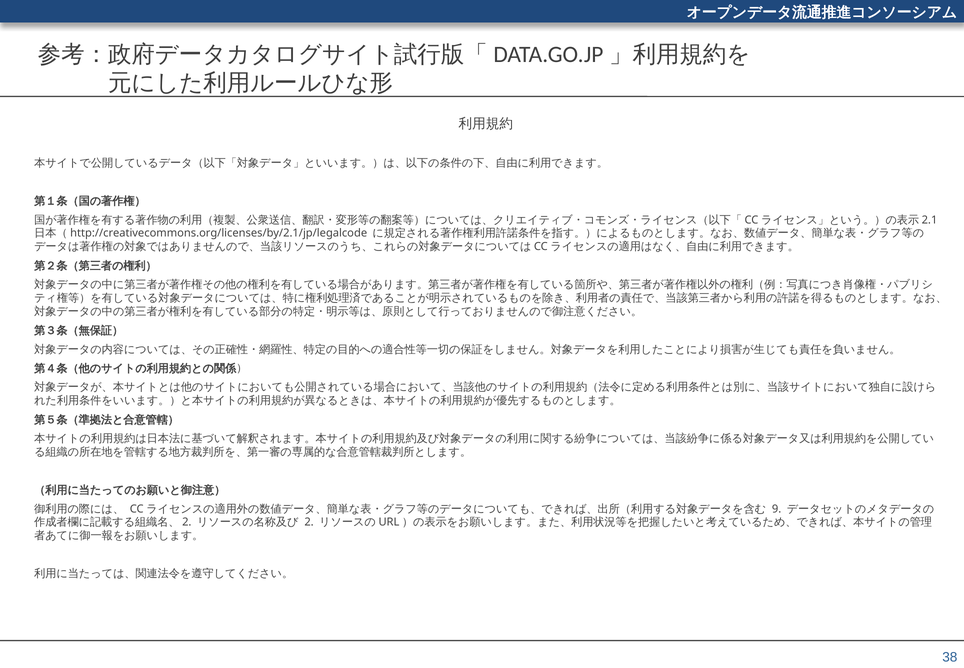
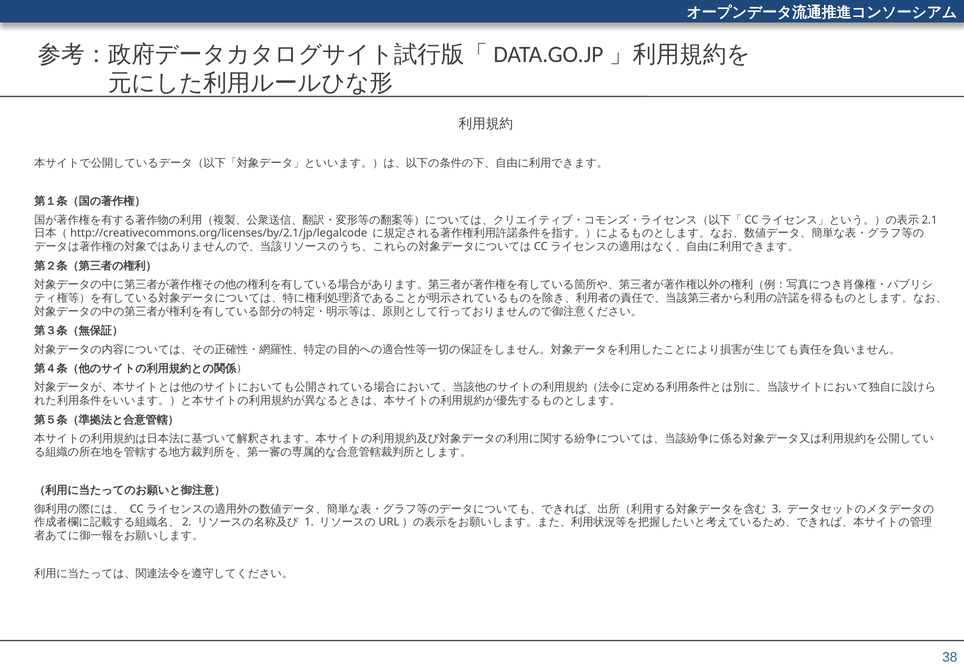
9: 9 -> 3
2: 2 -> 1
